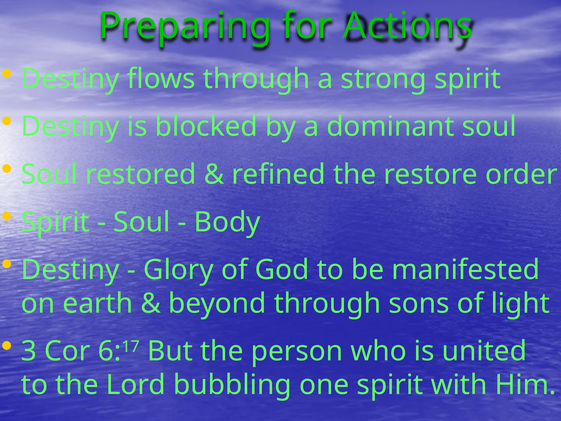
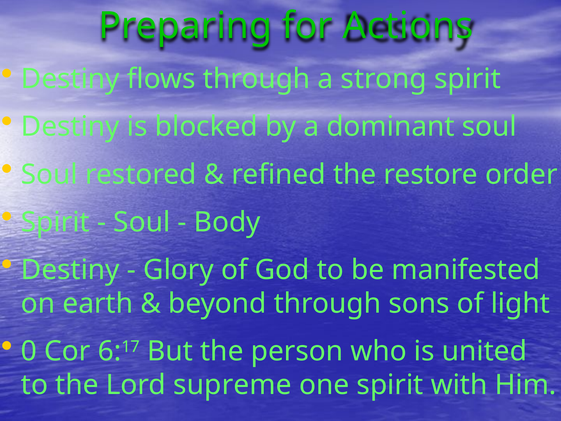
3: 3 -> 0
bubbling: bubbling -> supreme
